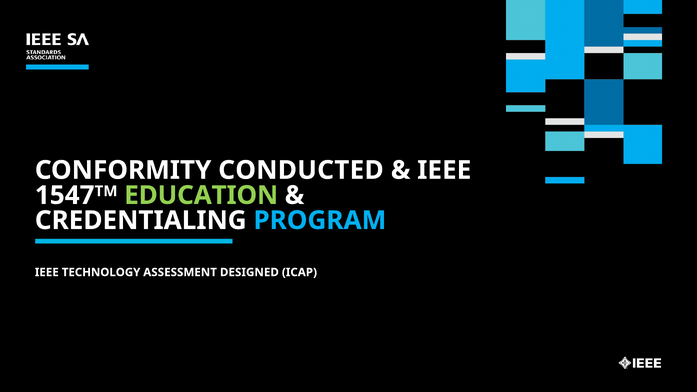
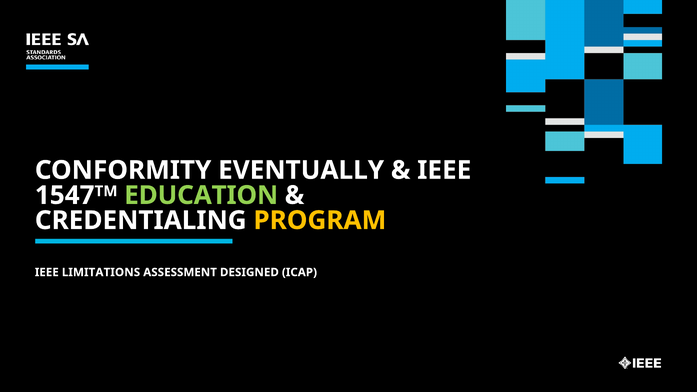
CONDUCTED: CONDUCTED -> EVENTUALLY
PROGRAM colour: light blue -> yellow
TECHNOLOGY: TECHNOLOGY -> LIMITATIONS
